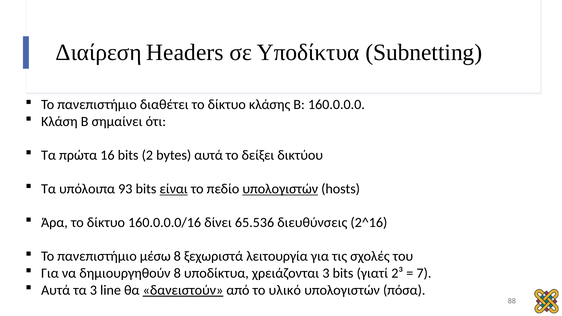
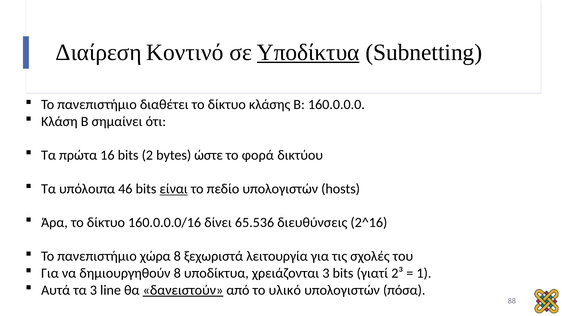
Headers: Headers -> Κοντινό
Υποδίκτυα at (308, 52) underline: none -> present
bytes αυτά: αυτά -> ώστε
δείξει: δείξει -> φορά
93: 93 -> 46
υπολογιστών at (280, 189) underline: present -> none
μέσω: μέσω -> χώρα
7: 7 -> 1
